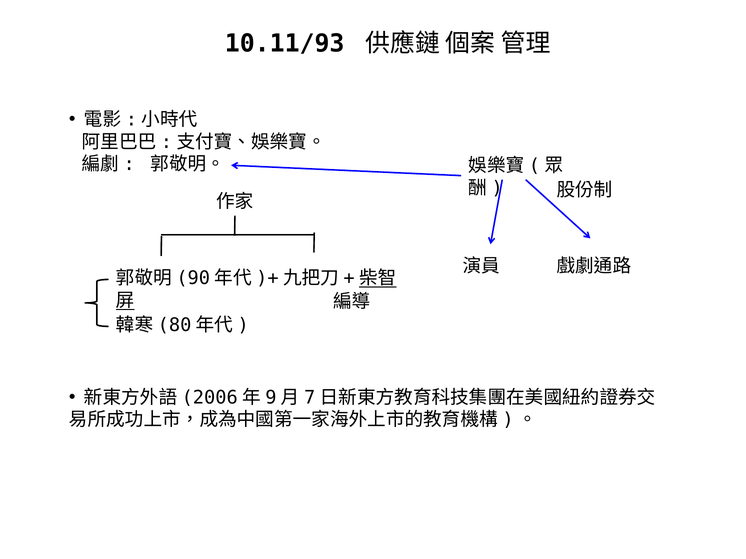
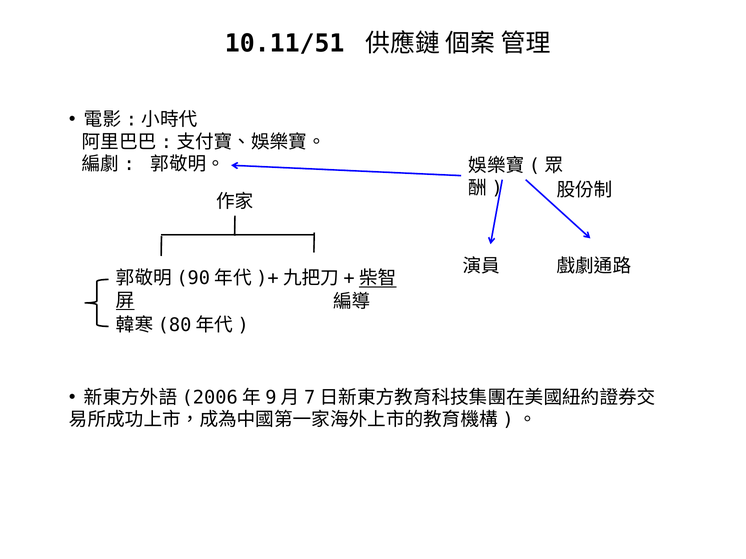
10.11/93: 10.11/93 -> 10.11/51
